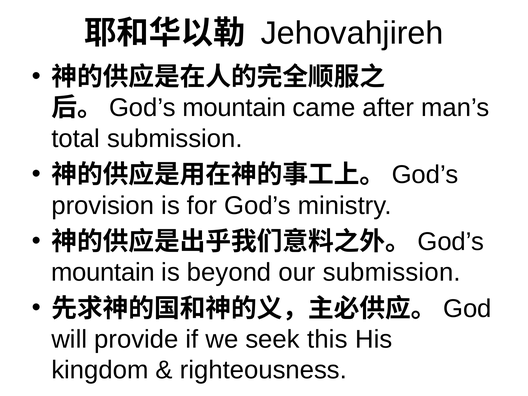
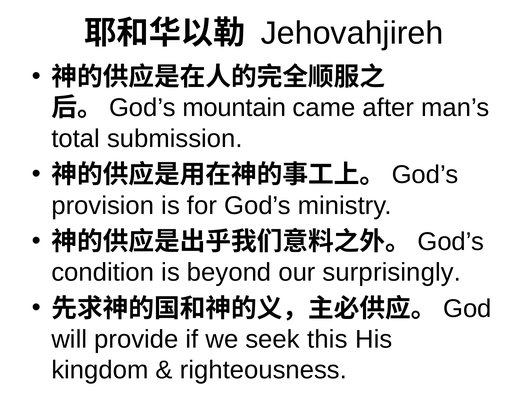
mountain at (103, 272): mountain -> condition
our submission: submission -> surprisingly
